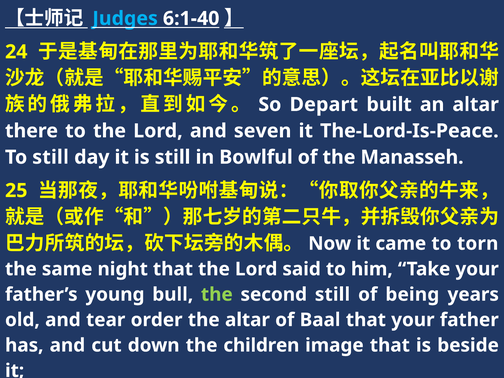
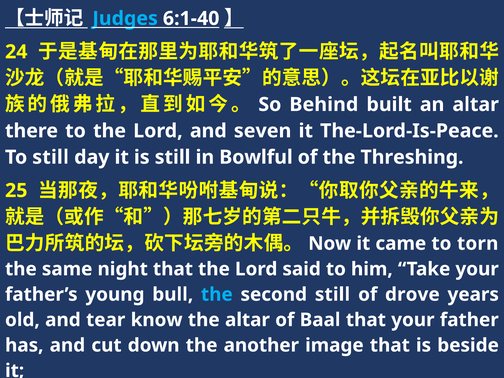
Depart: Depart -> Behind
Manasseh: Manasseh -> Threshing
the at (217, 294) colour: light green -> light blue
being: being -> drove
order: order -> know
children: children -> another
